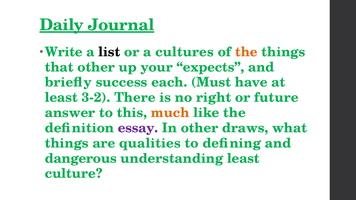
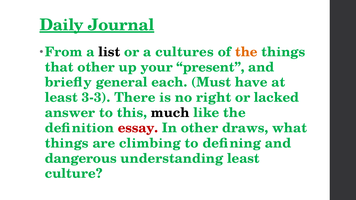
Write: Write -> From
expects: expects -> present
success: success -> general
3-2: 3-2 -> 3-3
future: future -> lacked
much colour: orange -> black
essay colour: purple -> red
qualities: qualities -> climbing
